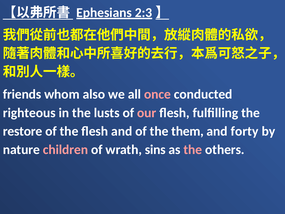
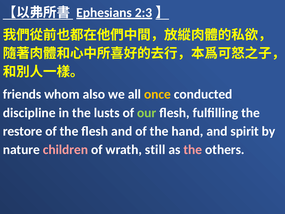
once colour: pink -> yellow
righteous: righteous -> discipline
our colour: pink -> light green
them: them -> hand
forty: forty -> spirit
sins: sins -> still
